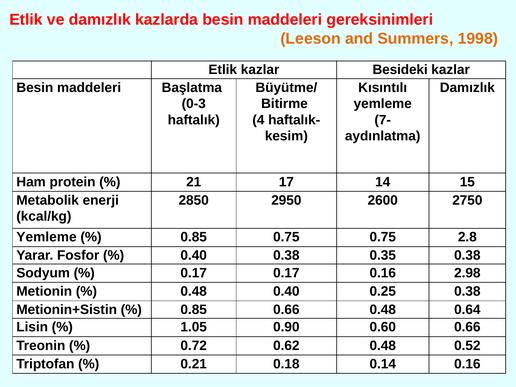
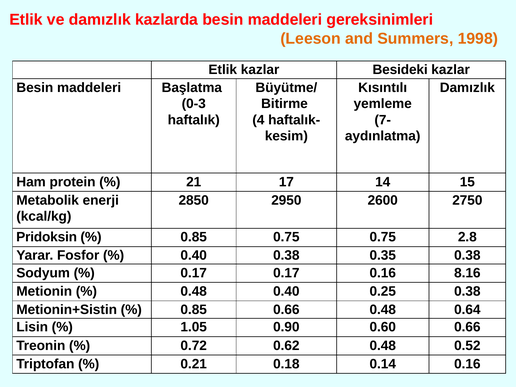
Yemleme at (46, 237): Yemleme -> Pridoksin
2.98: 2.98 -> 8.16
